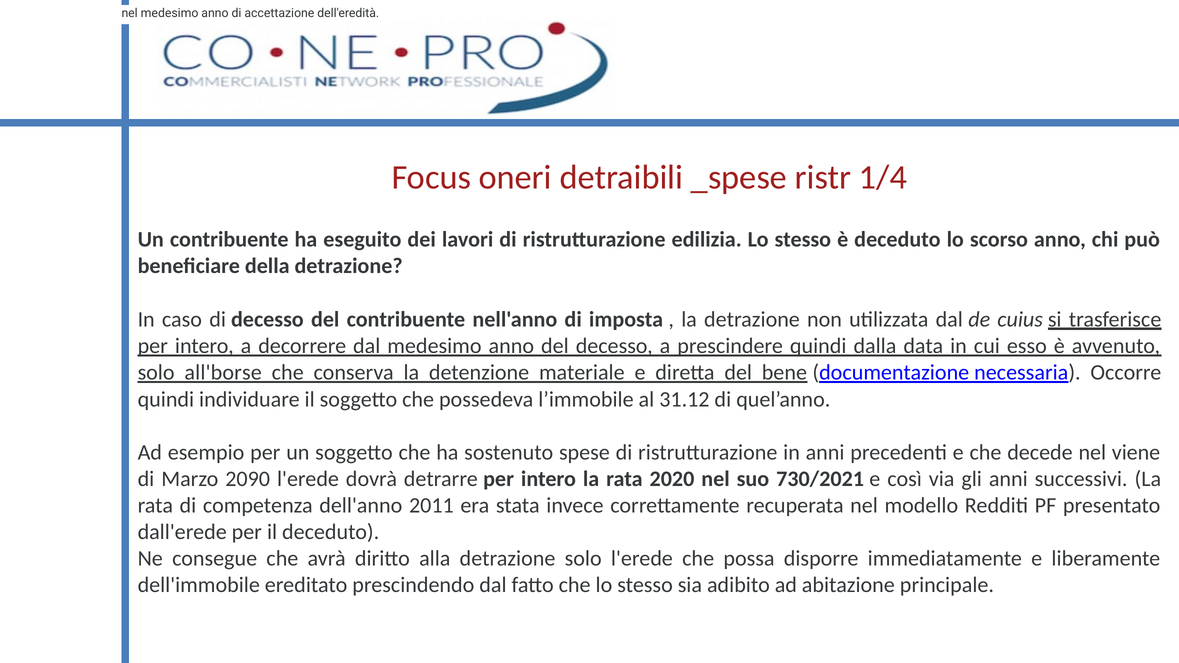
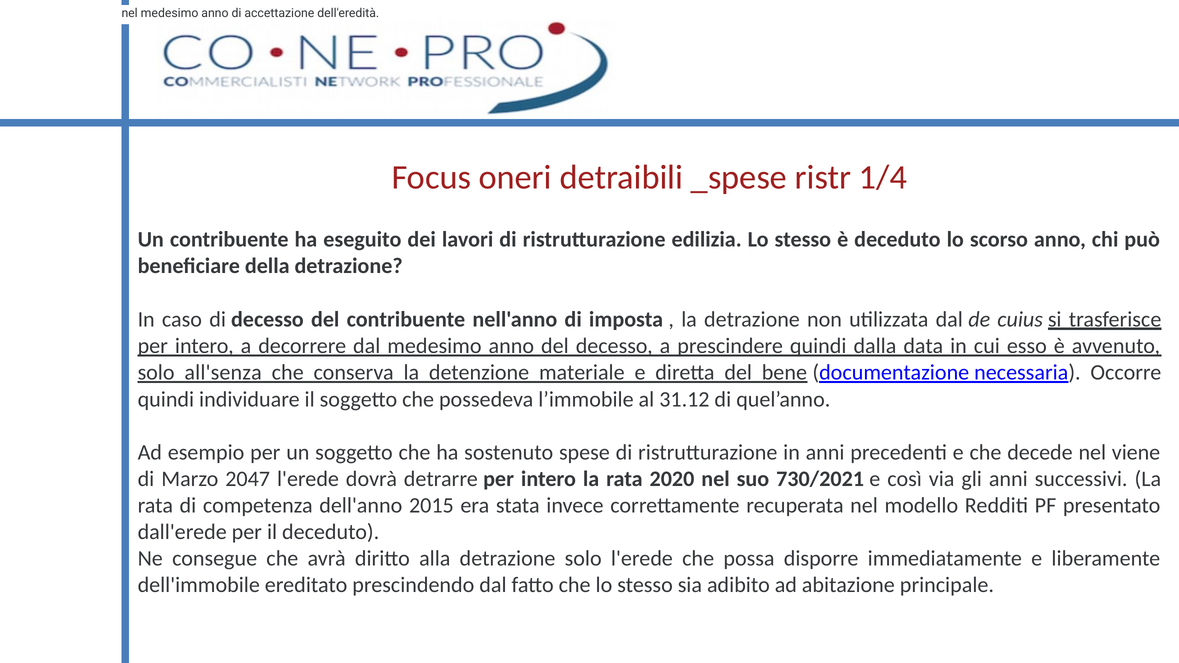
all'borse: all'borse -> all'senza
2090: 2090 -> 2047
2011: 2011 -> 2015
